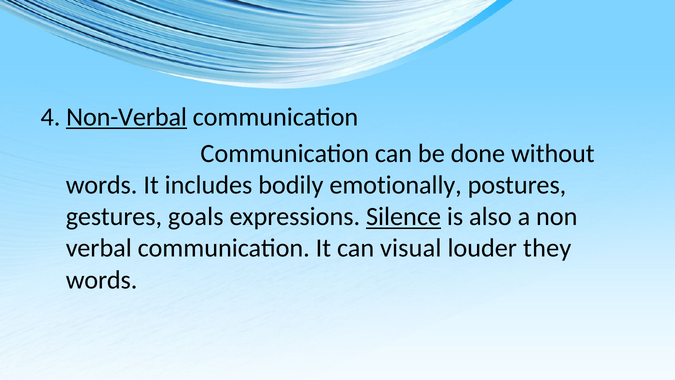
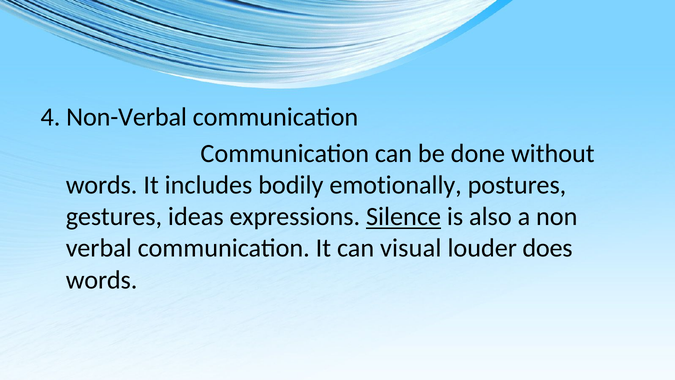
Non-Verbal underline: present -> none
goals: goals -> ideas
they: they -> does
